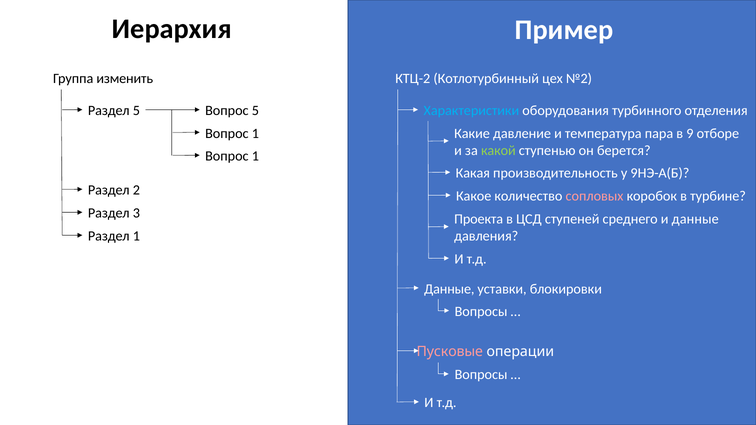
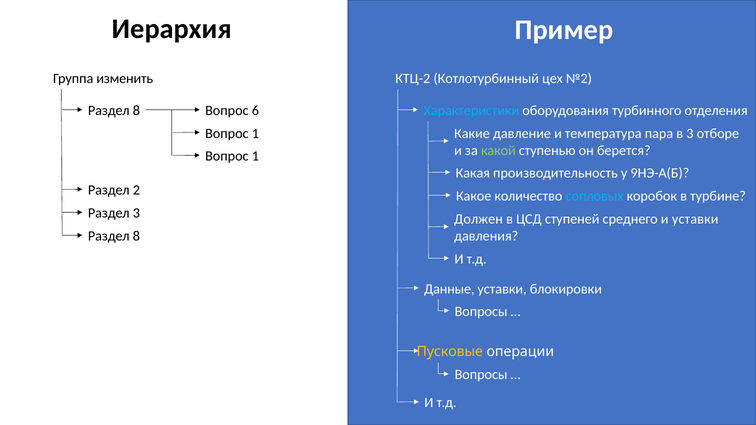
5 at (136, 111): 5 -> 8
Вопрос 5: 5 -> 6
в 9: 9 -> 3
сопловых colour: pink -> light blue
Проекта: Проекта -> Должен
и данные: данные -> уставки
1 at (136, 236): 1 -> 8
Пусковые colour: pink -> yellow
